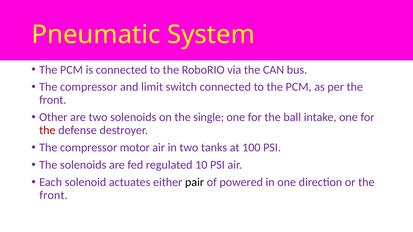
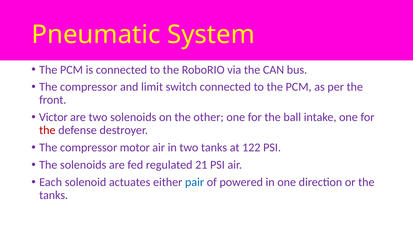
Other: Other -> Victor
single: single -> other
100: 100 -> 122
10: 10 -> 21
pair colour: black -> blue
front at (54, 195): front -> tanks
